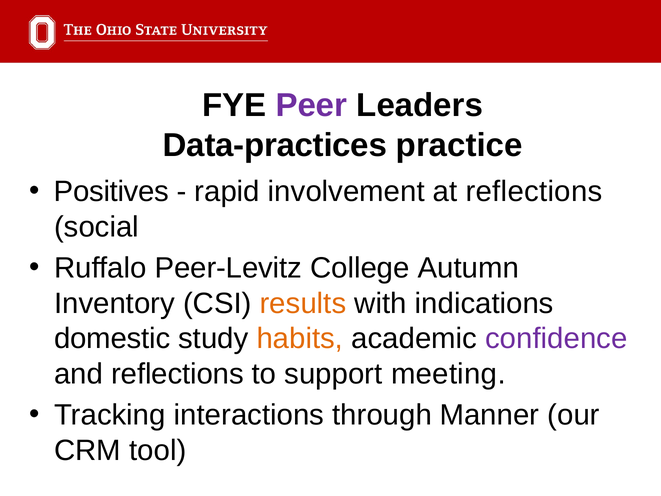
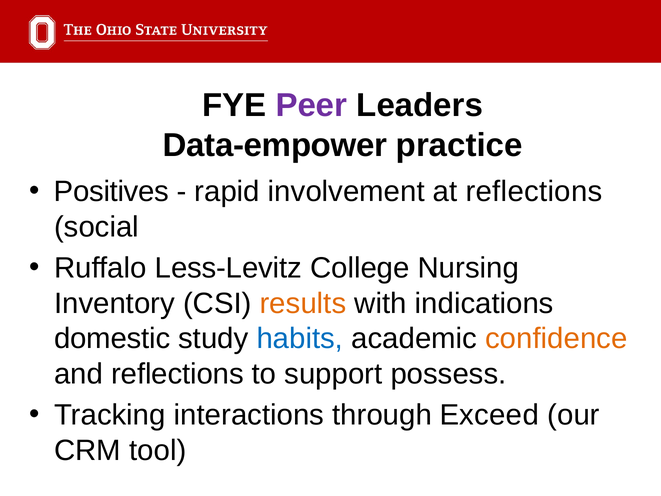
Data-practices: Data-practices -> Data-empower
Peer-Levitz: Peer-Levitz -> Less-Levitz
Autumn: Autumn -> Nursing
habits colour: orange -> blue
confidence colour: purple -> orange
meeting: meeting -> possess
Manner: Manner -> Exceed
